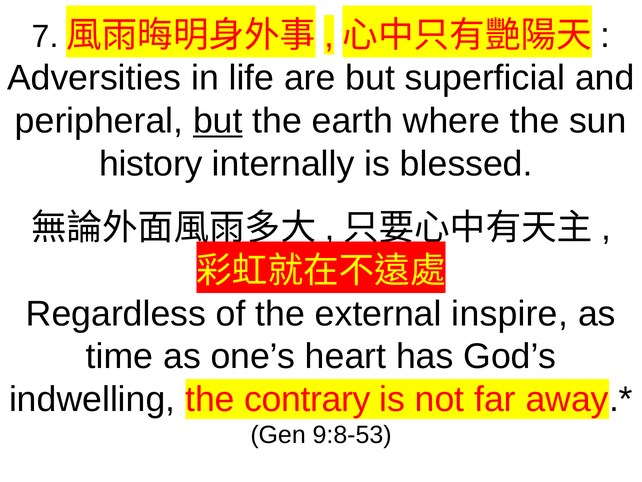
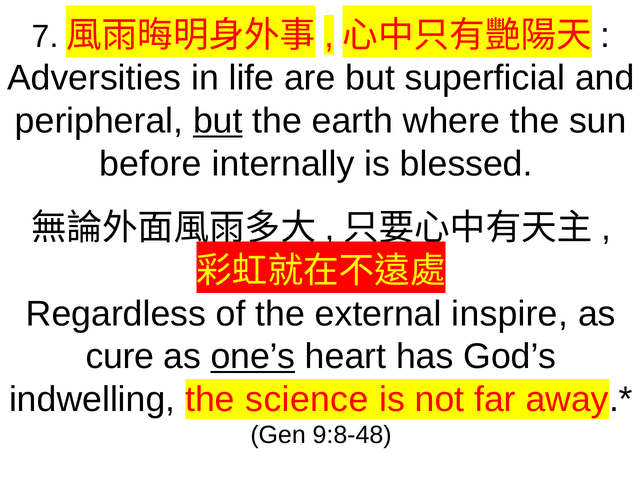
history: history -> before
time: time -> cure
one’s underline: none -> present
contrary: contrary -> science
9:8-53: 9:8-53 -> 9:8-48
